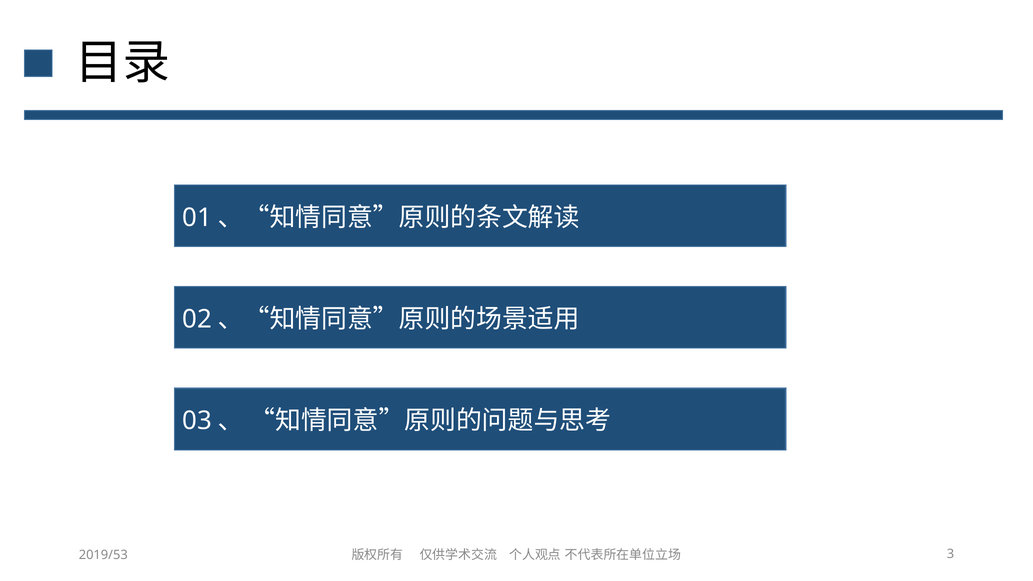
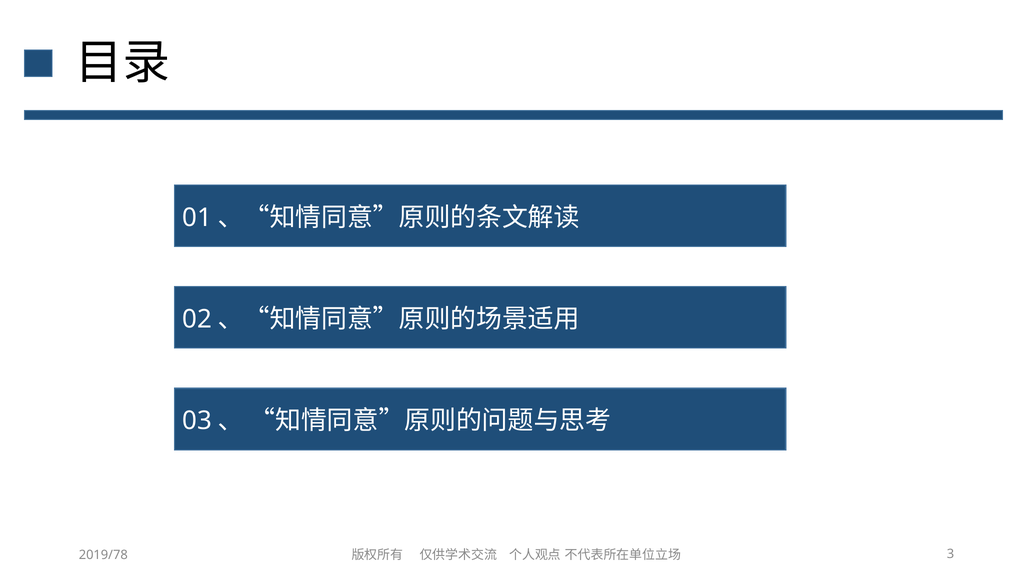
2019/53: 2019/53 -> 2019/78
